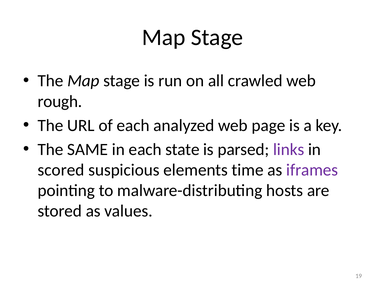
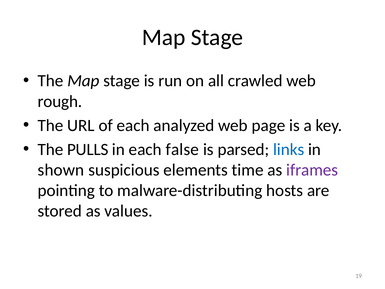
SAME: SAME -> PULLS
state: state -> false
links colour: purple -> blue
scored: scored -> shown
